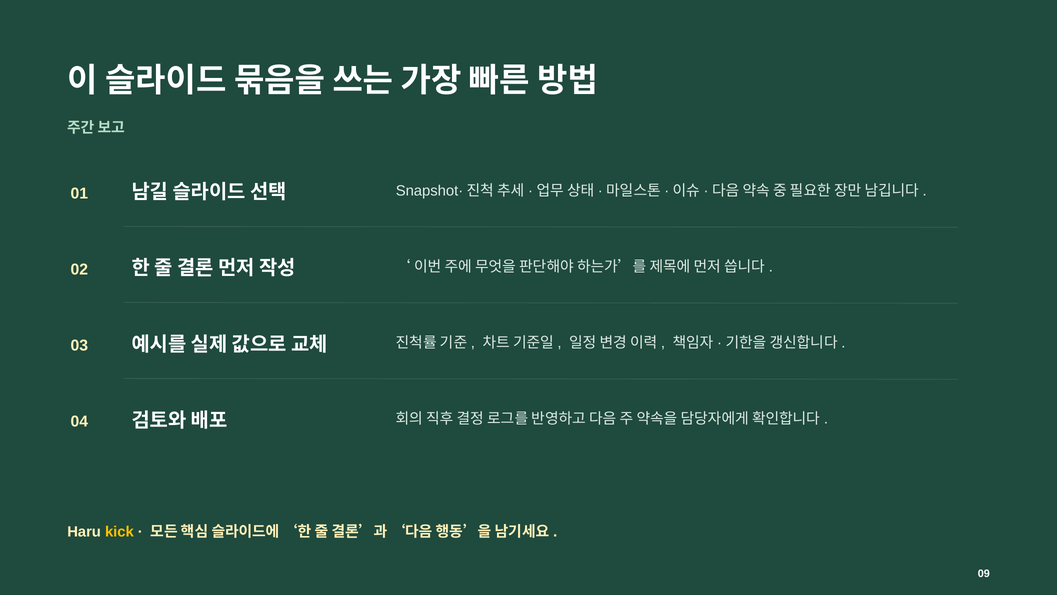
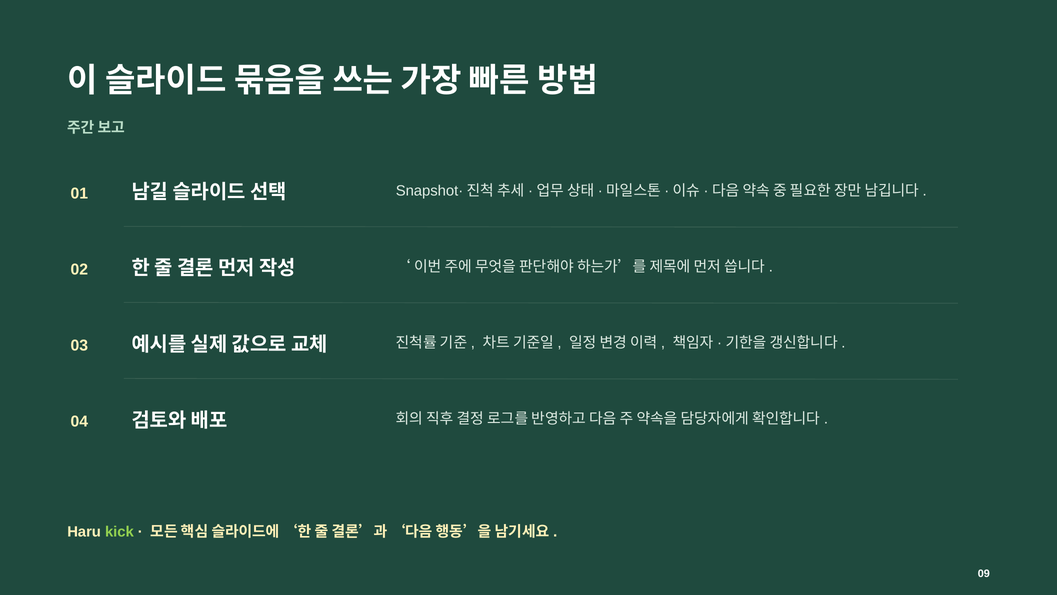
kick colour: yellow -> light green
